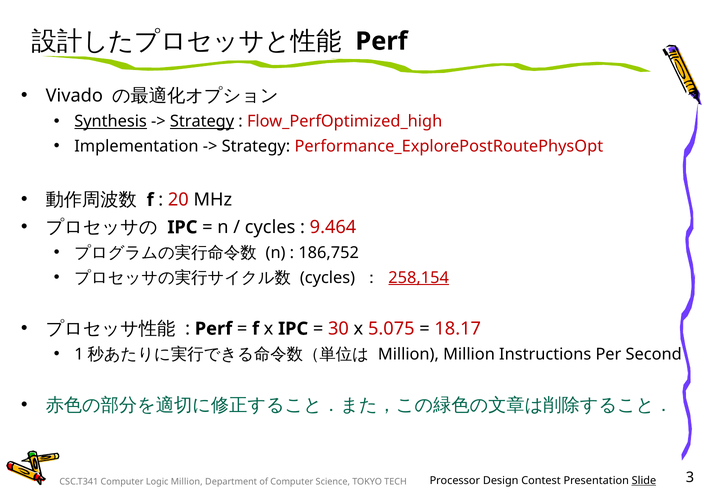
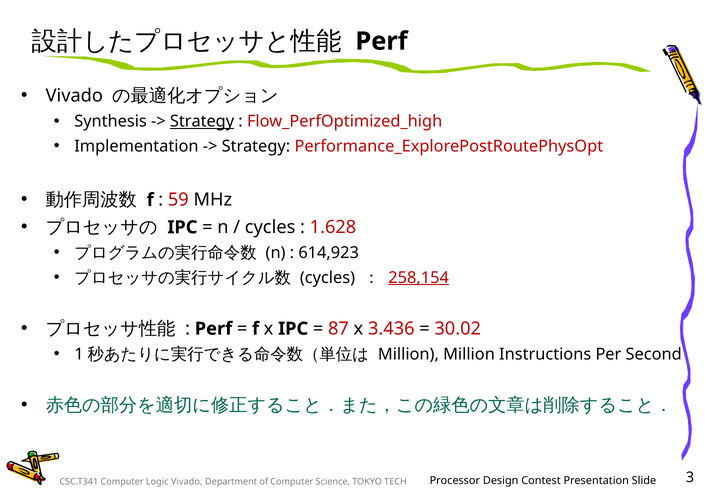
Synthesis underline: present -> none
20: 20 -> 59
9.464: 9.464 -> 1.628
186,752: 186,752 -> 614,923
30: 30 -> 87
5.075: 5.075 -> 3.436
18.17: 18.17 -> 30.02
Slide underline: present -> none
Million at (187, 481): Million -> Vivado
